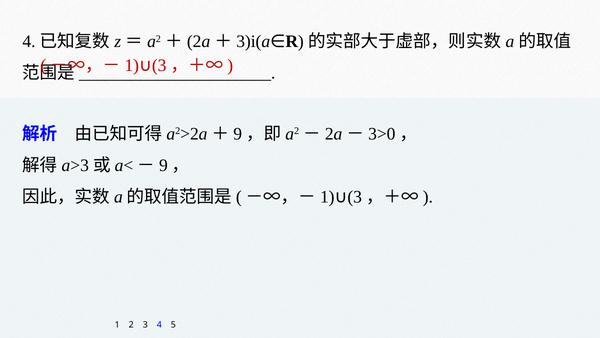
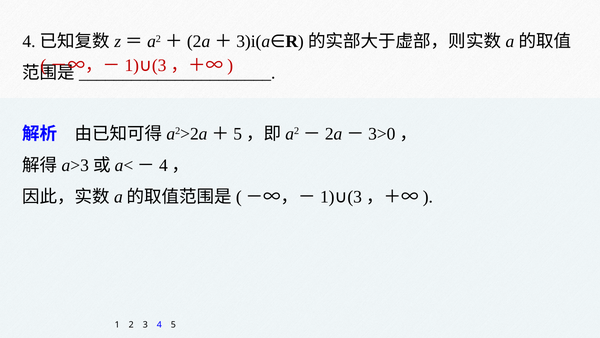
9 at (238, 134): 9 -> 5
9 at (163, 165): 9 -> 4
